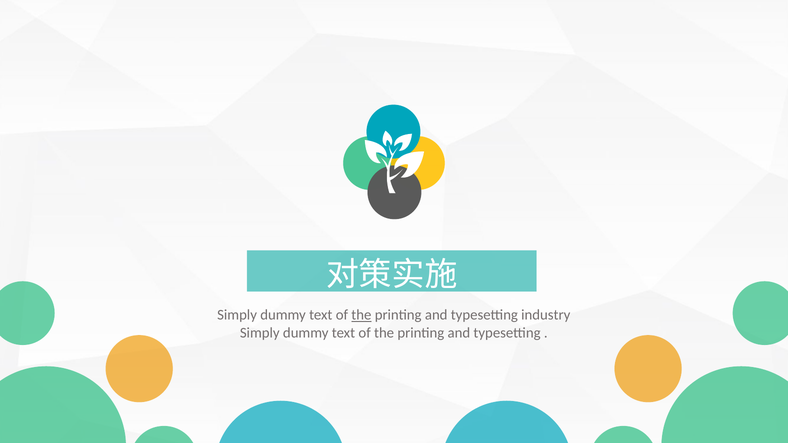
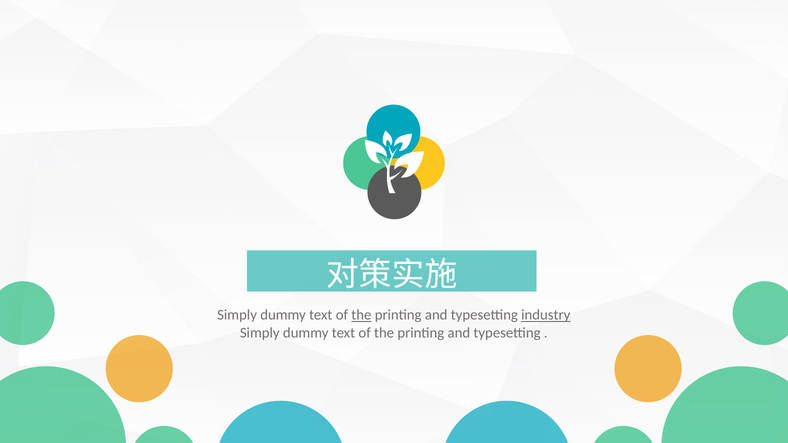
industry underline: none -> present
